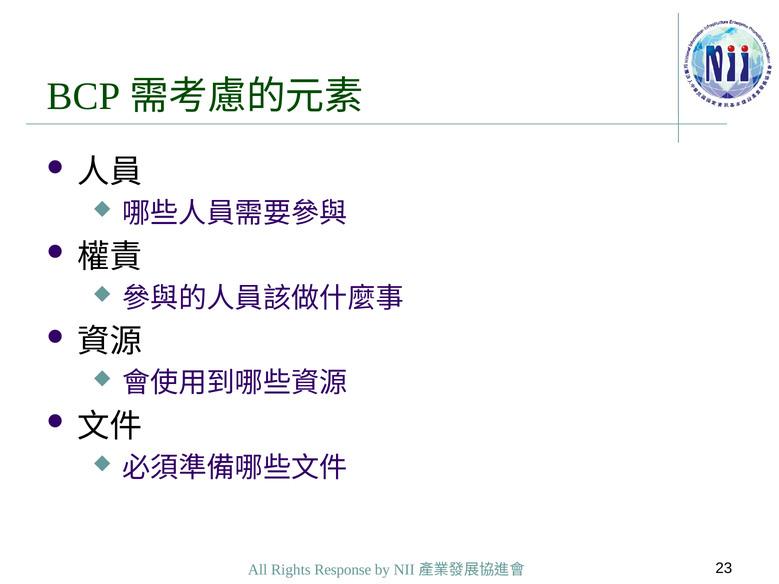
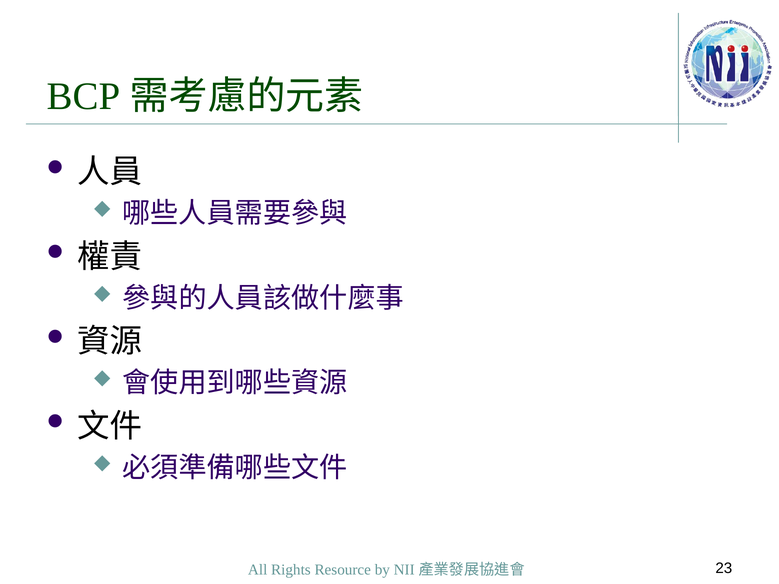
Response: Response -> Resource
